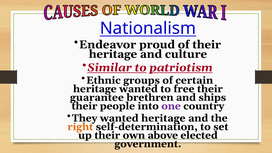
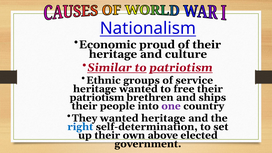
Endeavor: Endeavor -> Economic
certain: certain -> service
guarantee at (97, 97): guarantee -> patriotism
right colour: orange -> blue
